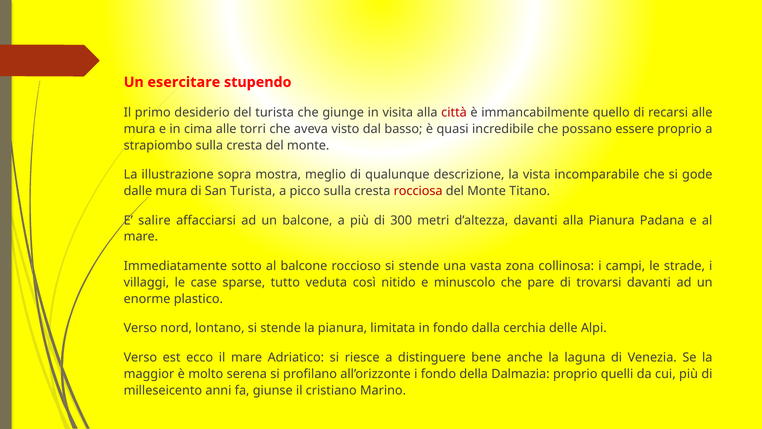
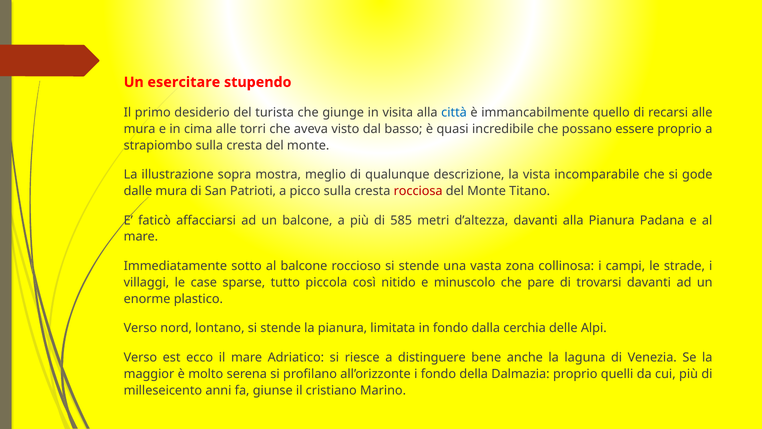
città colour: red -> blue
San Turista: Turista -> Patrioti
salire: salire -> faticò
300: 300 -> 585
veduta: veduta -> piccola
